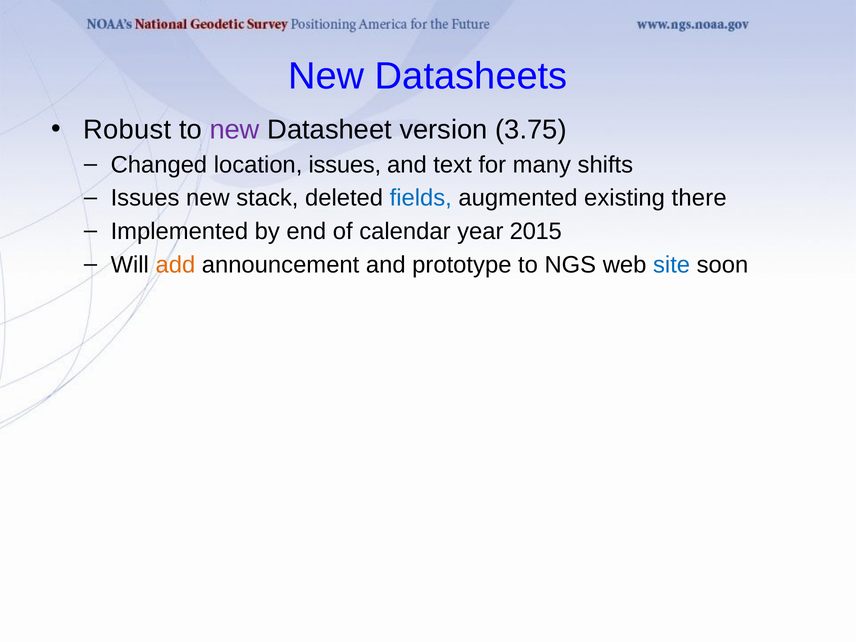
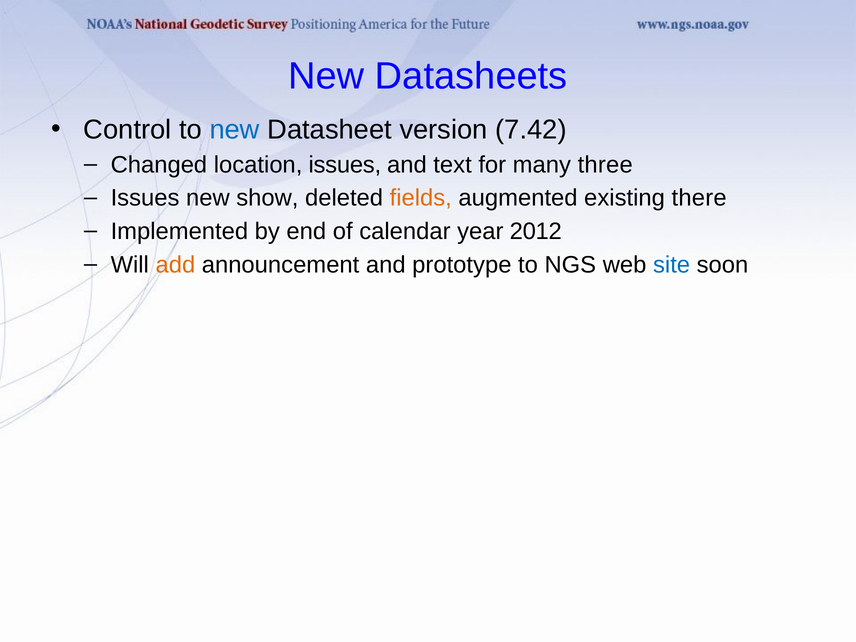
Robust: Robust -> Control
new at (235, 130) colour: purple -> blue
3.75: 3.75 -> 7.42
shifts: shifts -> three
stack: stack -> show
fields colour: blue -> orange
2015: 2015 -> 2012
